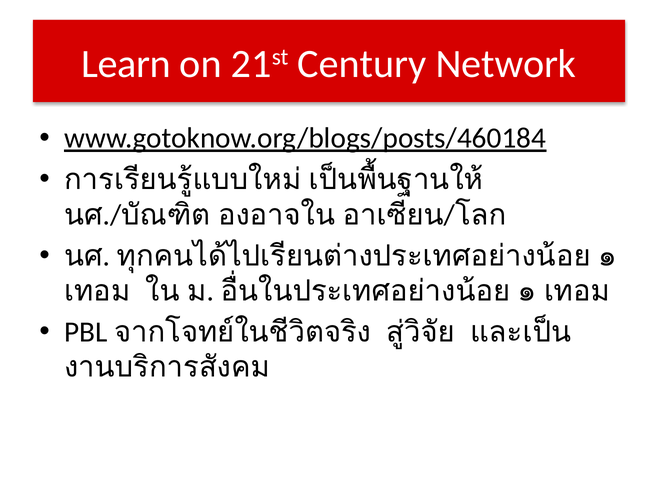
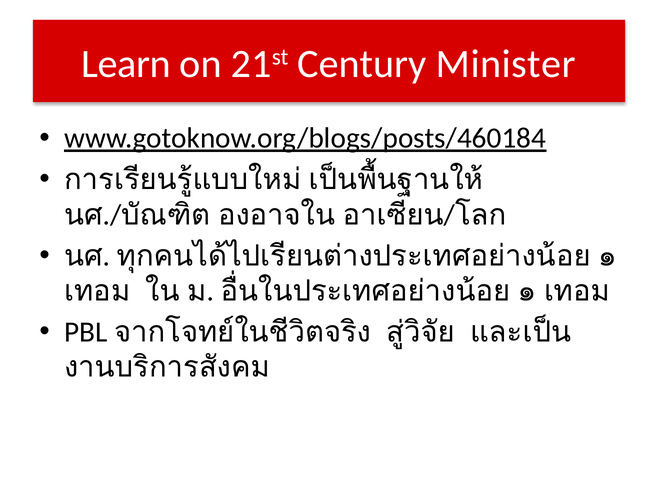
Network: Network -> Minister
